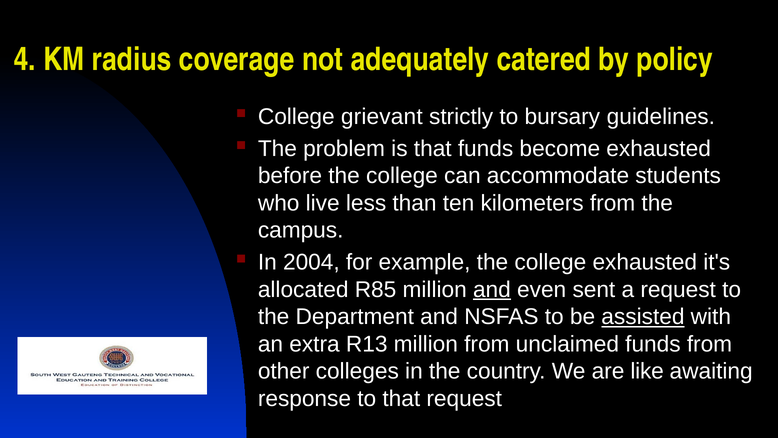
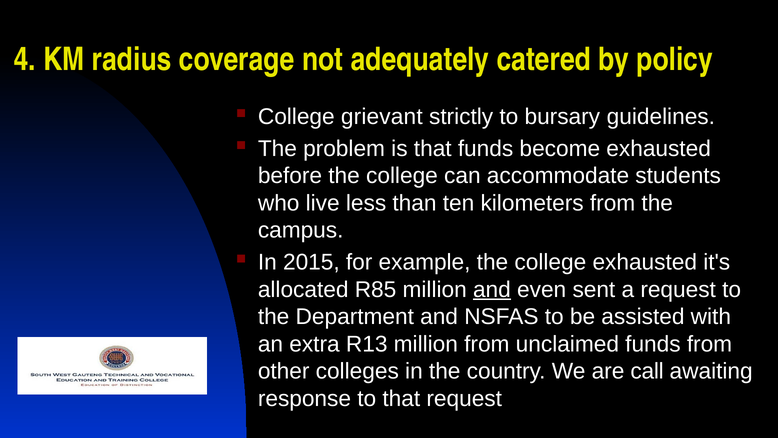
2004: 2004 -> 2015
assisted underline: present -> none
like: like -> call
